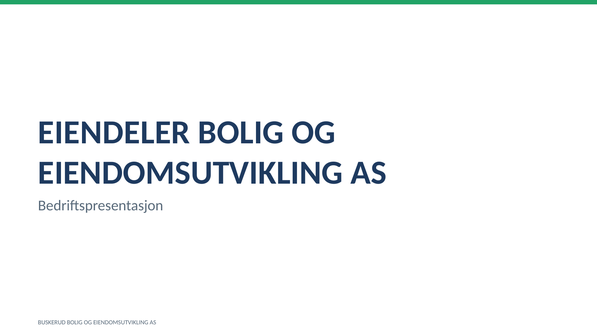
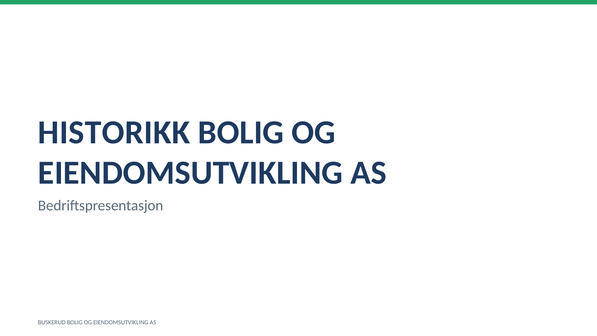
EIENDELER: EIENDELER -> HISTORIKK
